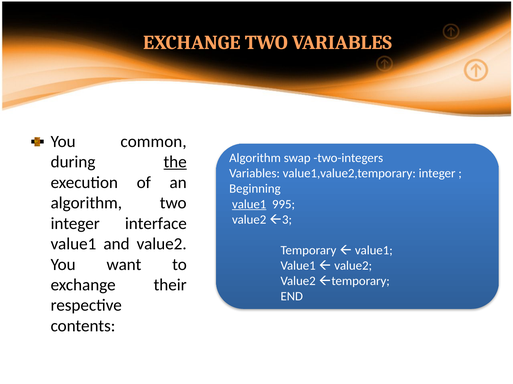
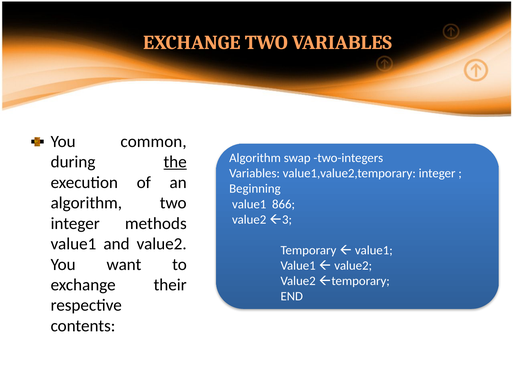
value1 at (249, 205) underline: present -> none
995: 995 -> 866
interface: interface -> methods
